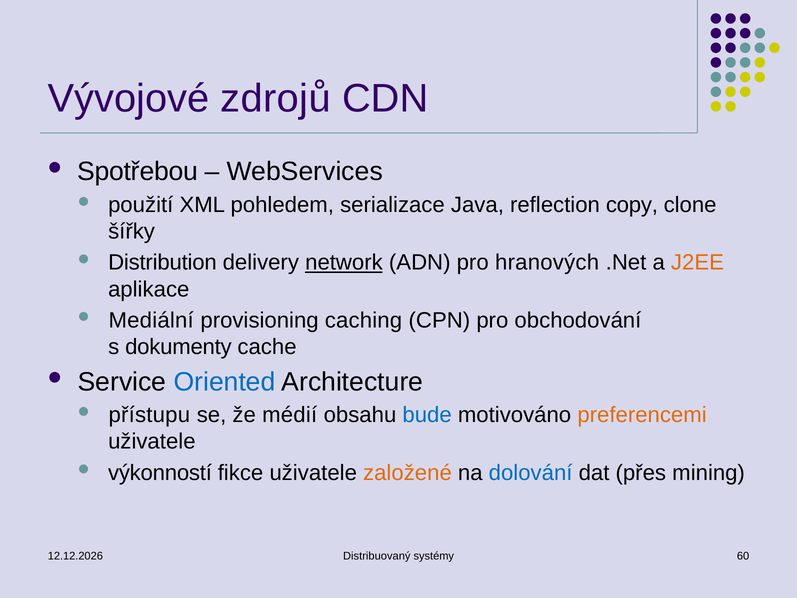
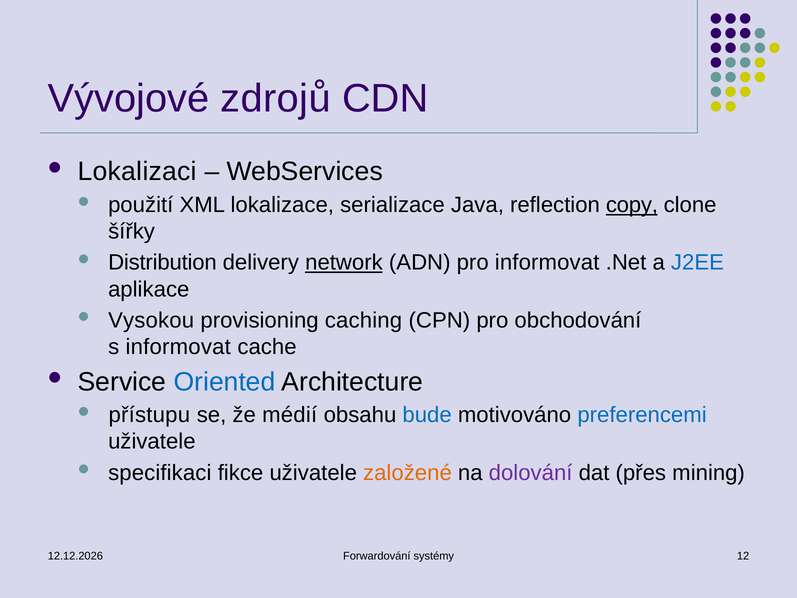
Spotřebou: Spotřebou -> Lokalizaci
pohledem: pohledem -> lokalizace
copy underline: none -> present
pro hranových: hranových -> informovat
J2EE colour: orange -> blue
Mediální: Mediální -> Vysokou
s dokumenty: dokumenty -> informovat
preferencemi colour: orange -> blue
výkonností: výkonností -> specifikaci
dolování colour: blue -> purple
Distribuovaný: Distribuovaný -> Forwardování
60: 60 -> 12
